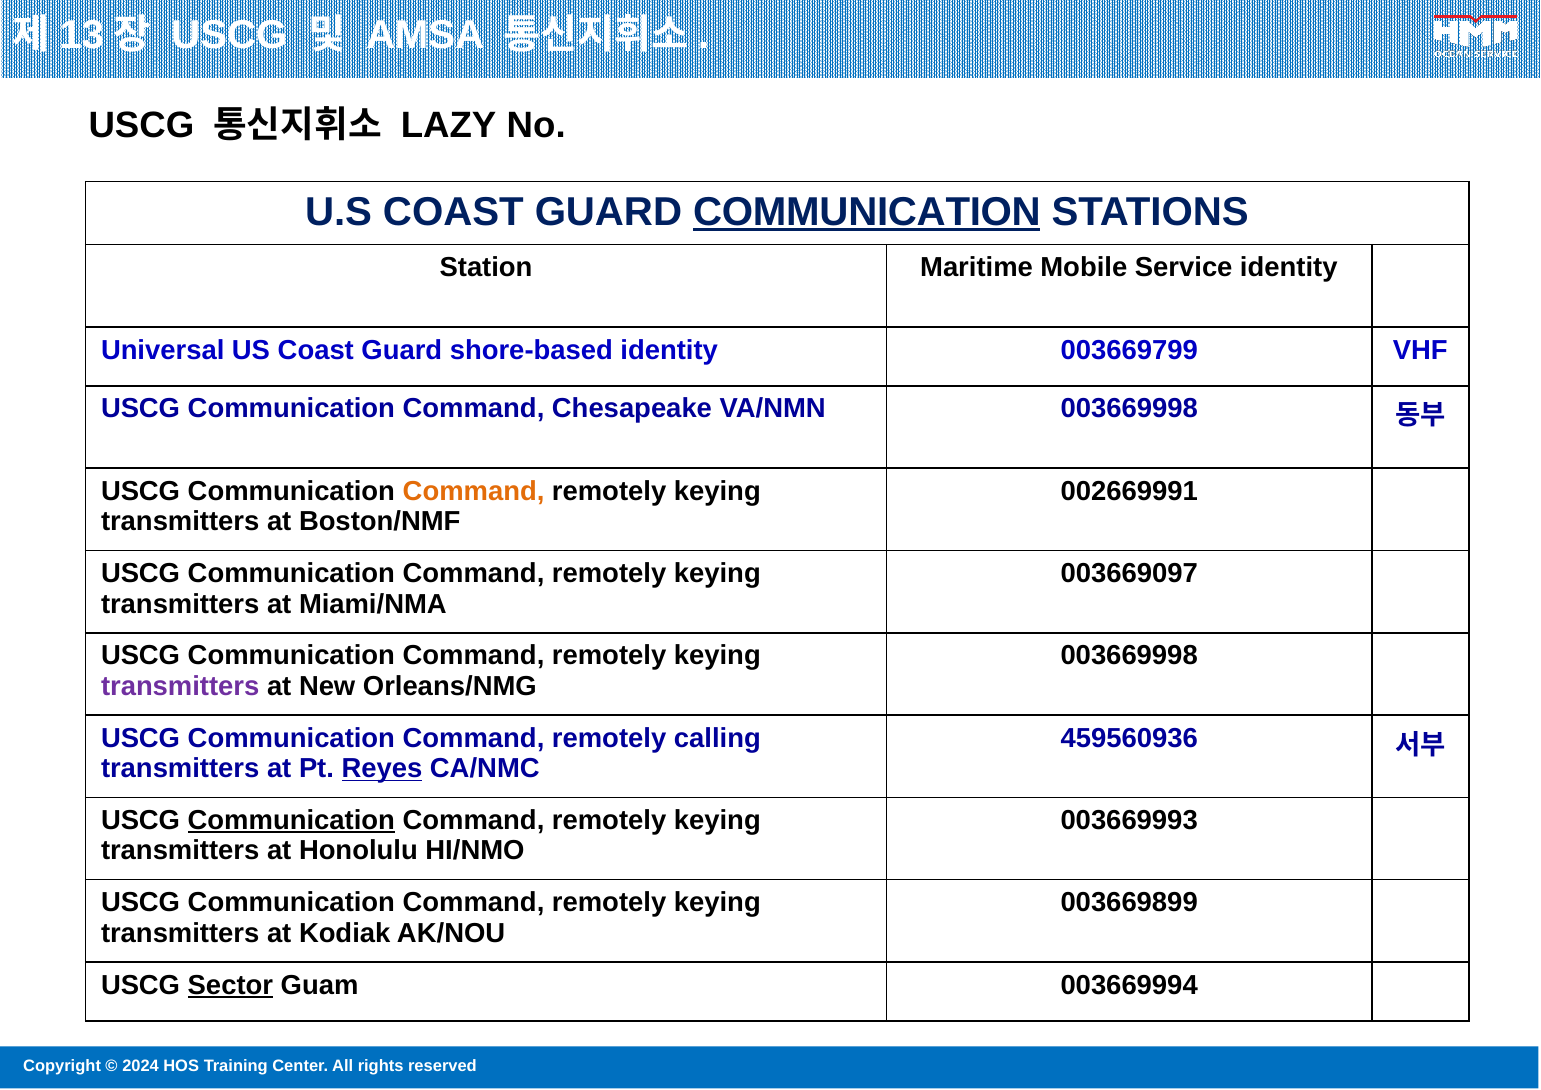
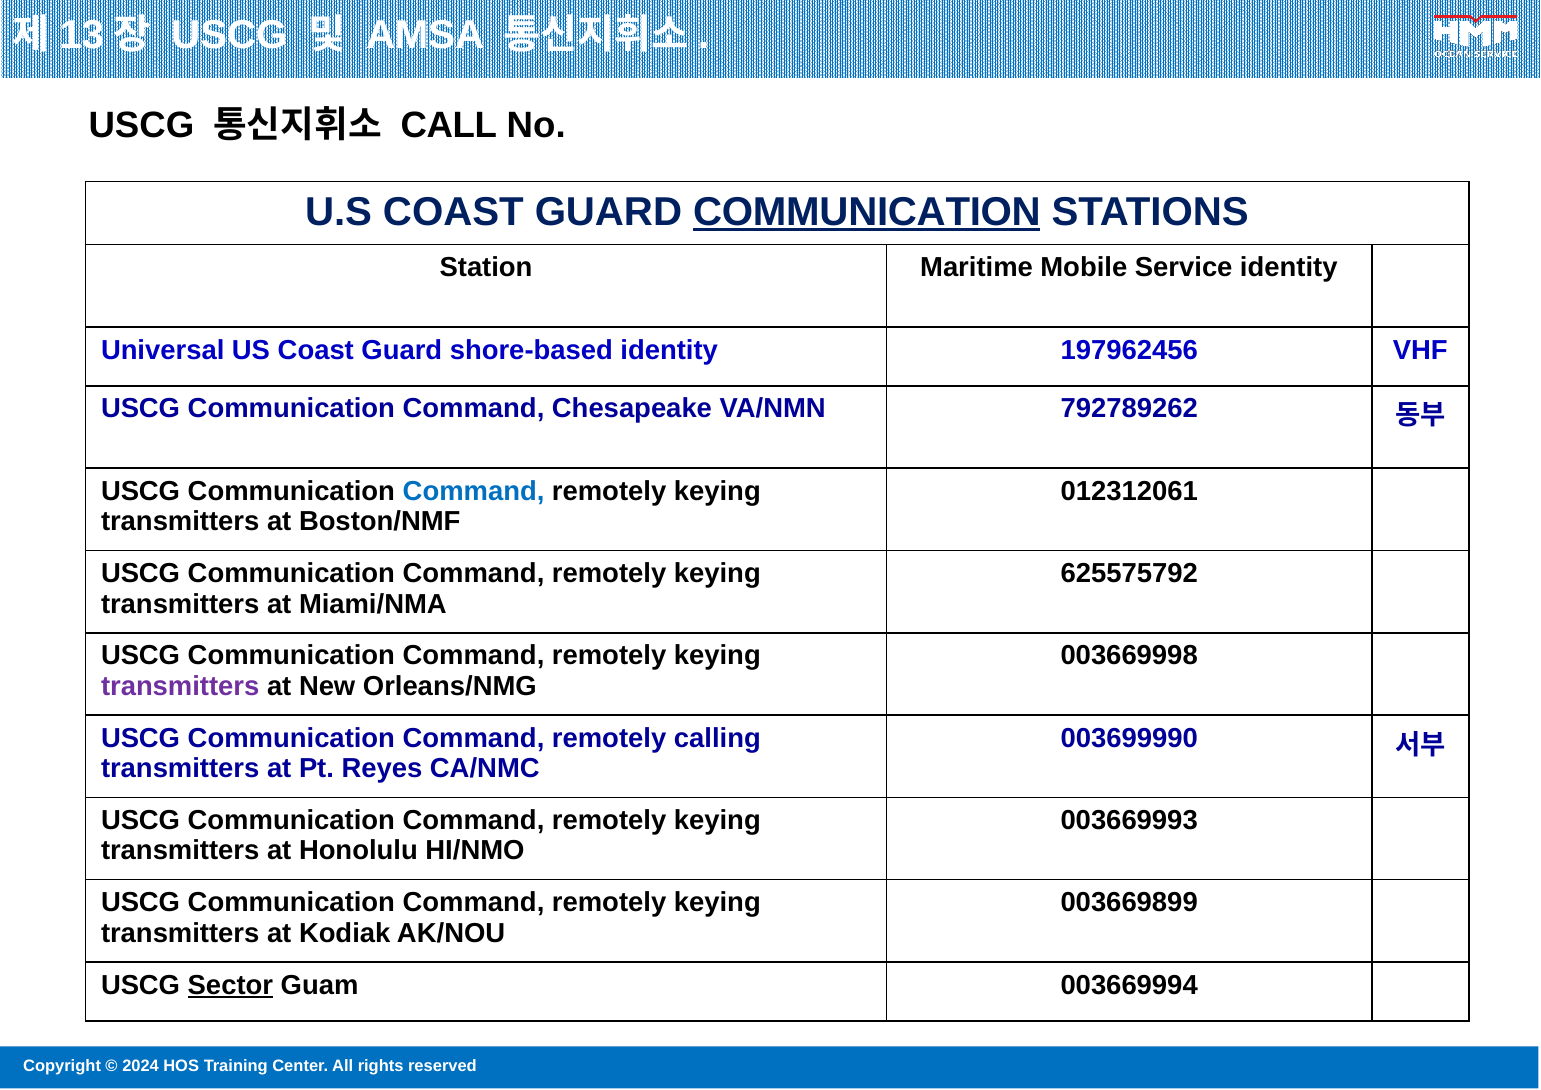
LAZY: LAZY -> CALL
003669799: 003669799 -> 197962456
VA/NMN 003669998: 003669998 -> 792789262
Command at (474, 491) colour: orange -> blue
002669991: 002669991 -> 012312061
003669097: 003669097 -> 625575792
459560936: 459560936 -> 003699990
Reyes underline: present -> none
Communication at (291, 820) underline: present -> none
